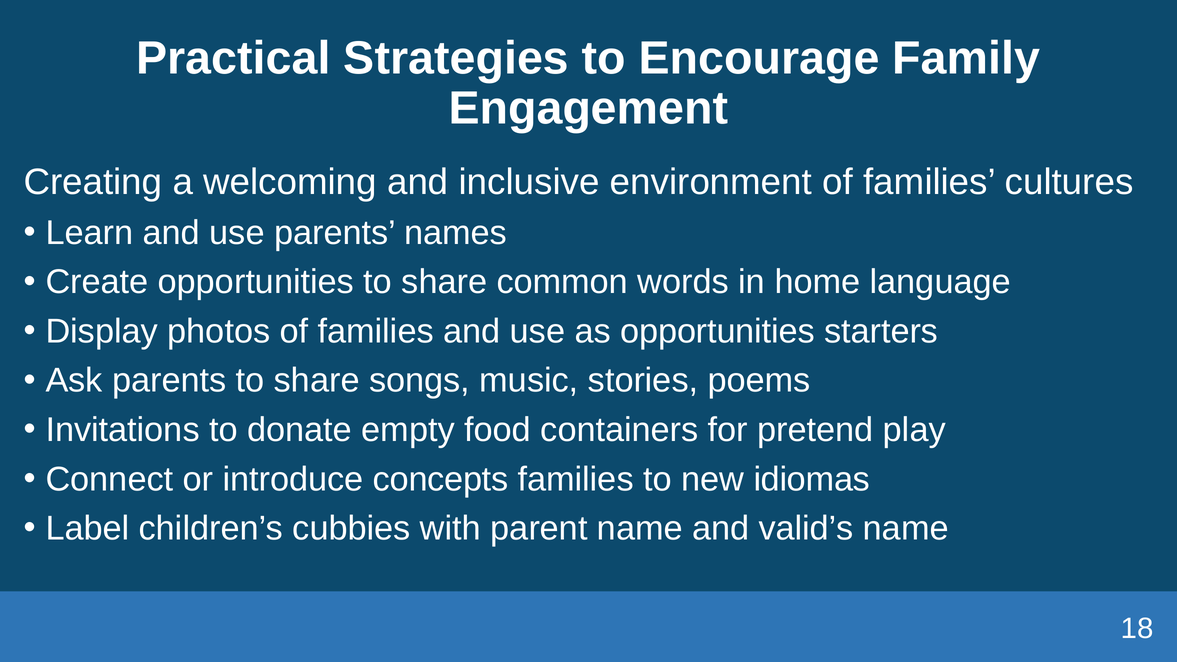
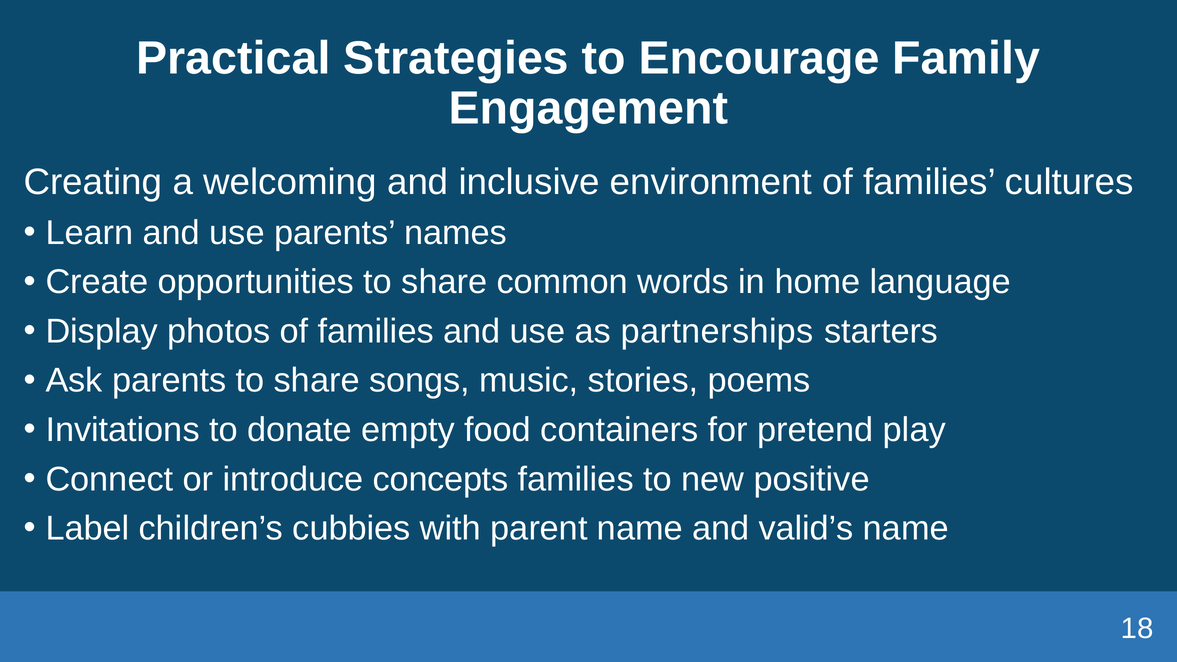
as opportunities: opportunities -> partnerships
idiomas: idiomas -> positive
